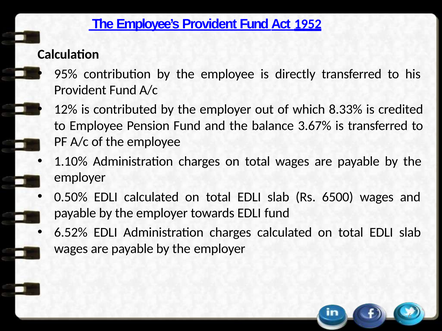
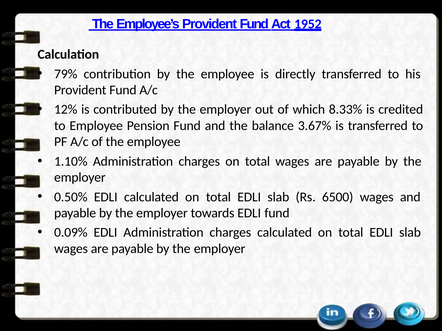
95%: 95% -> 79%
6.52%: 6.52% -> 0.09%
